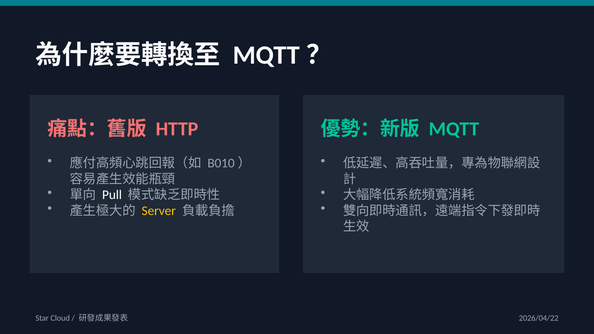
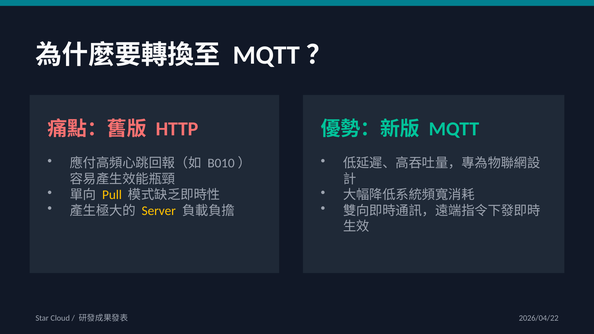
Pull colour: white -> yellow
